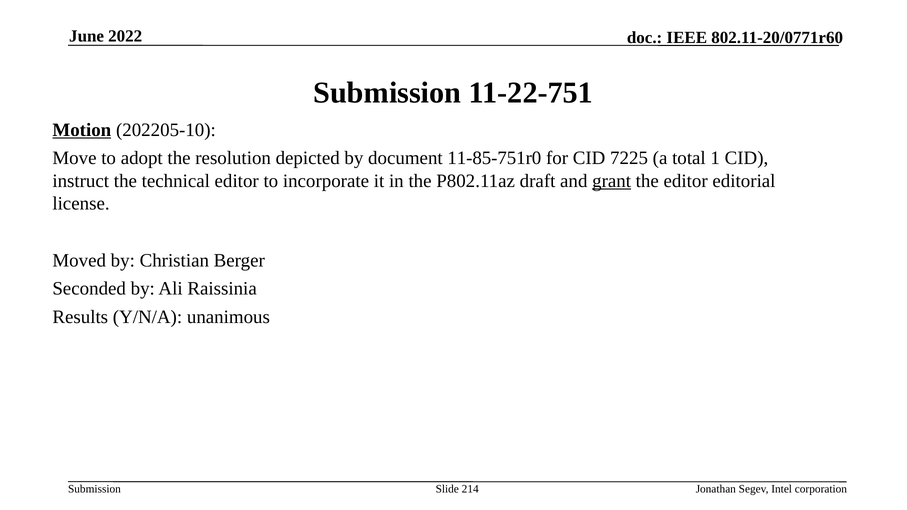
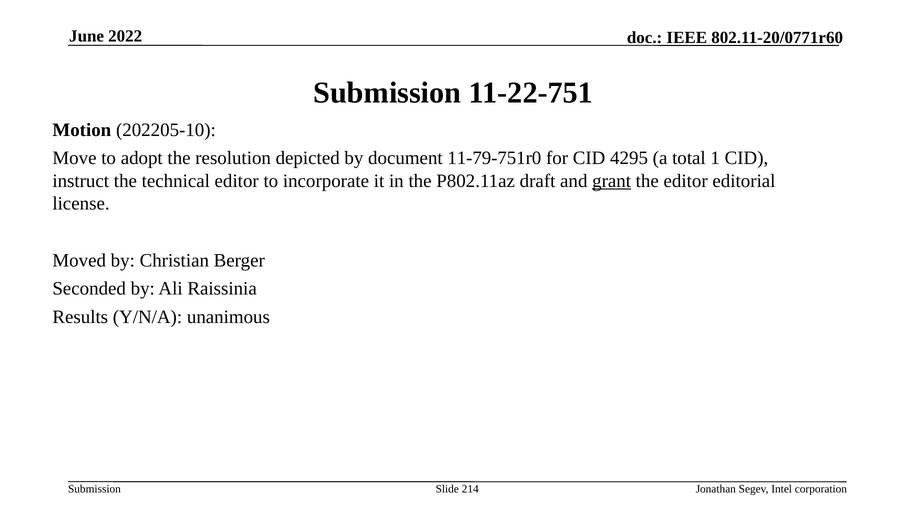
Motion underline: present -> none
11-85-751r0: 11-85-751r0 -> 11-79-751r0
7225: 7225 -> 4295
